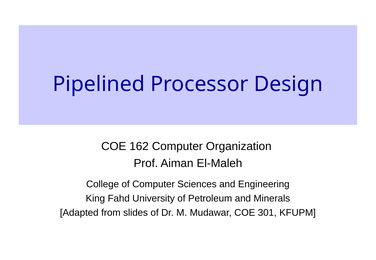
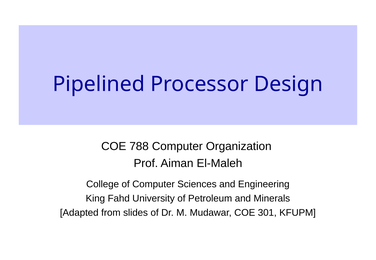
162: 162 -> 788
